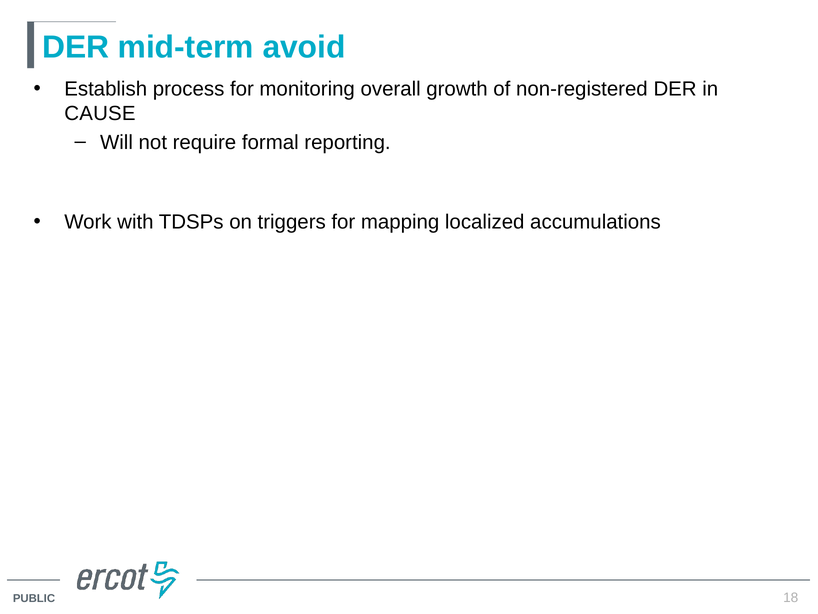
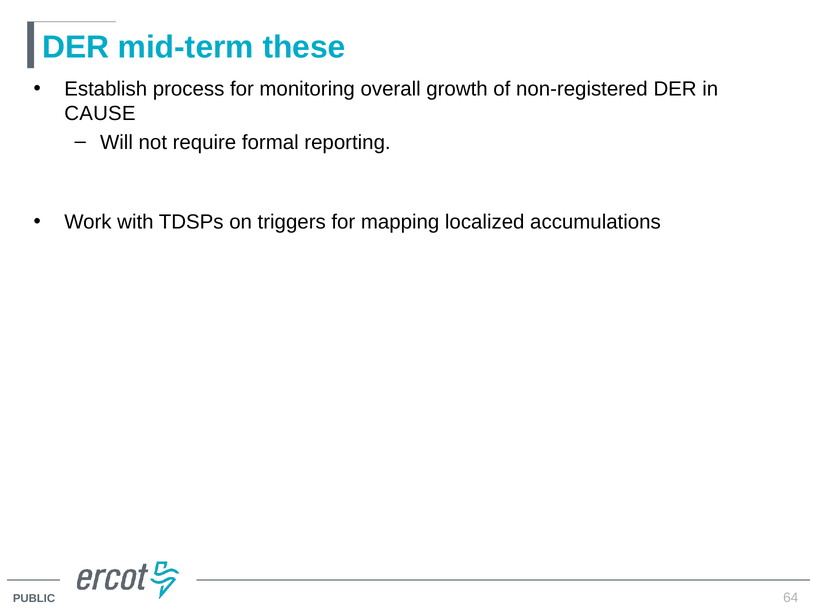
avoid: avoid -> these
18: 18 -> 64
